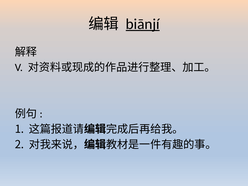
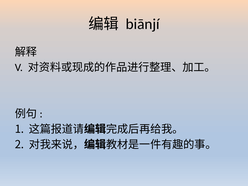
biānjí underline: present -> none
